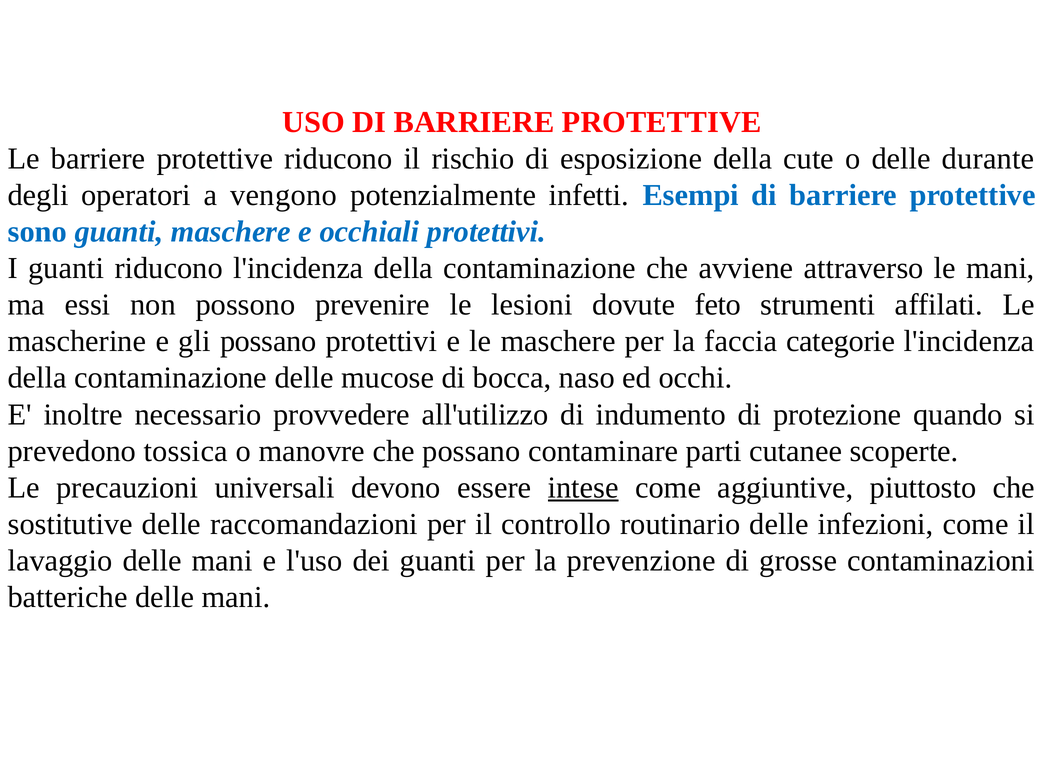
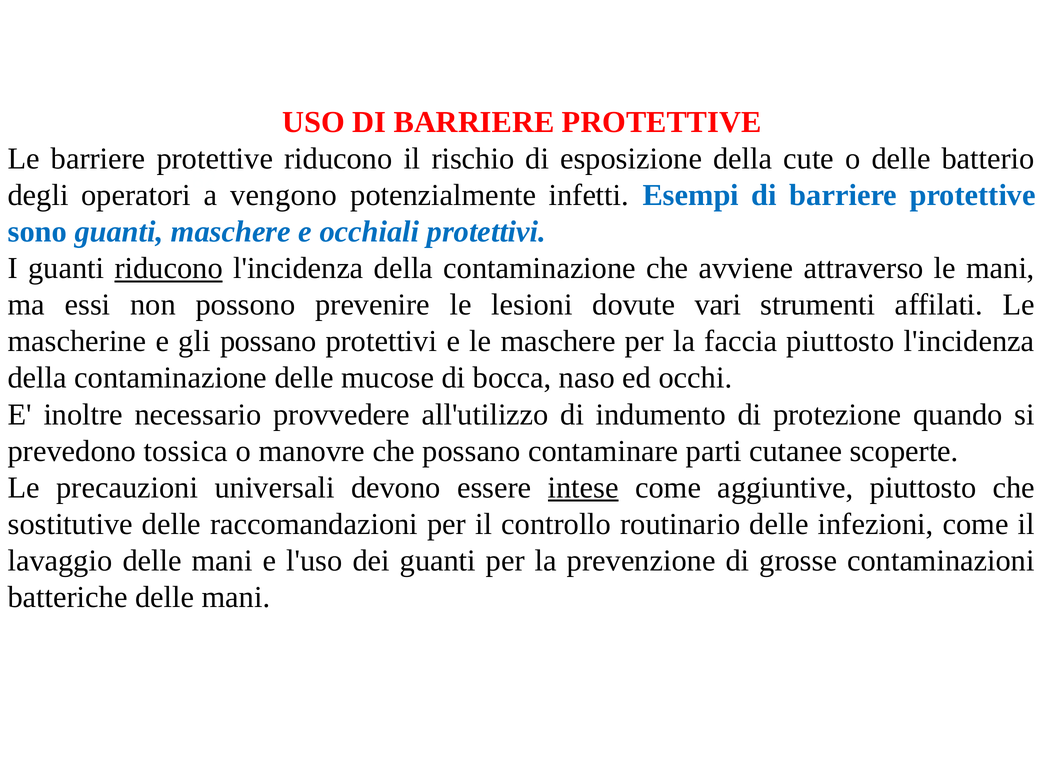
durante: durante -> batterio
riducono at (169, 268) underline: none -> present
feto: feto -> vari
faccia categorie: categorie -> piuttosto
